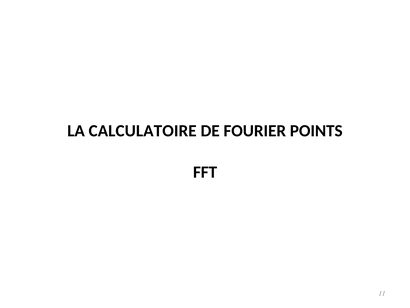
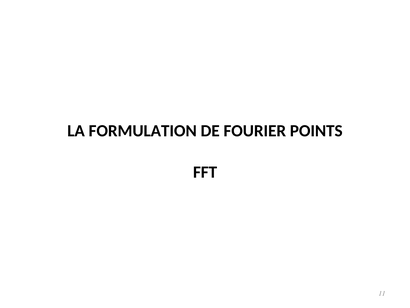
CALCULATOIRE: CALCULATOIRE -> FORMULATION
